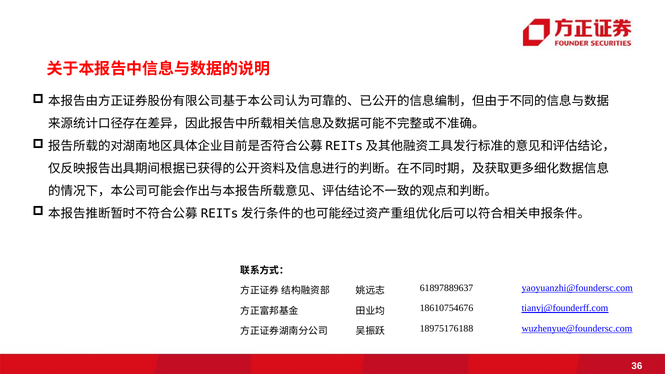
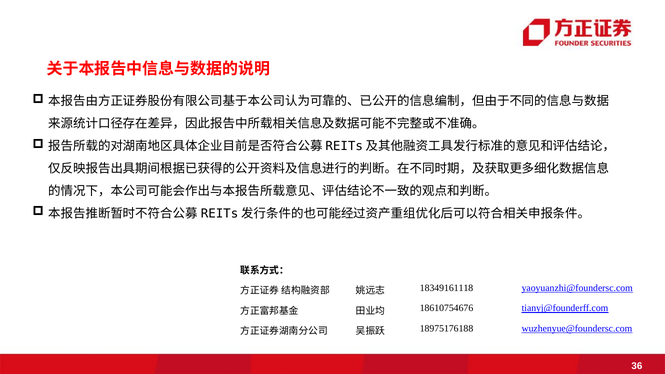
61897889637: 61897889637 -> 18349161118
